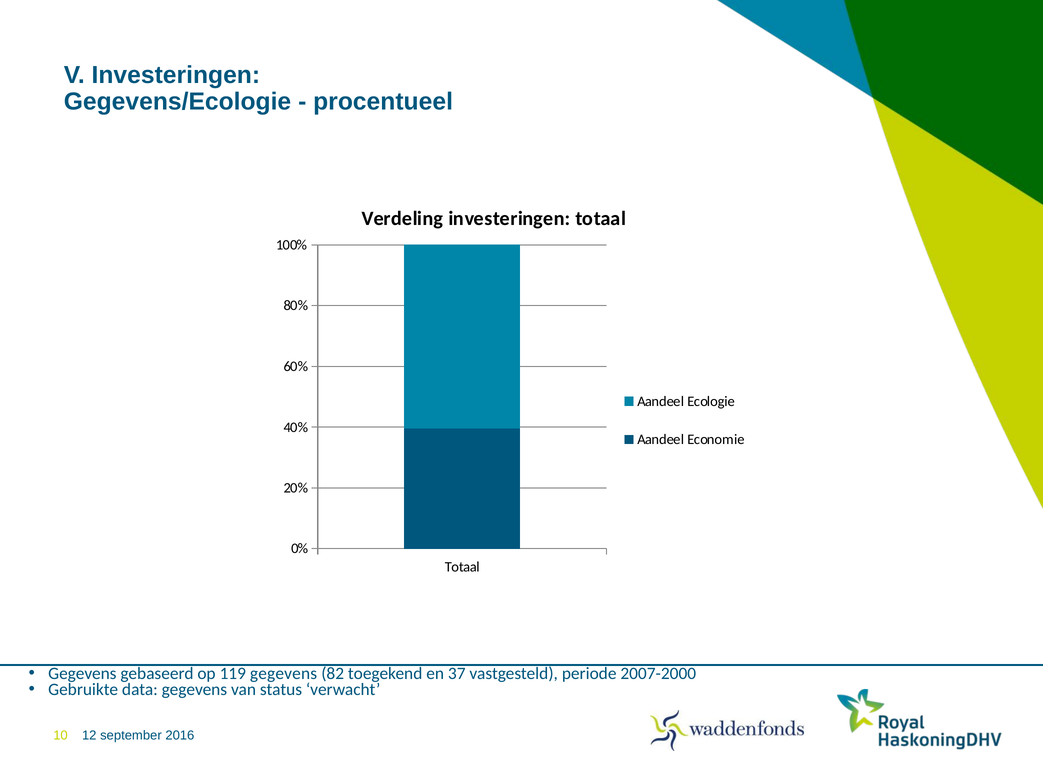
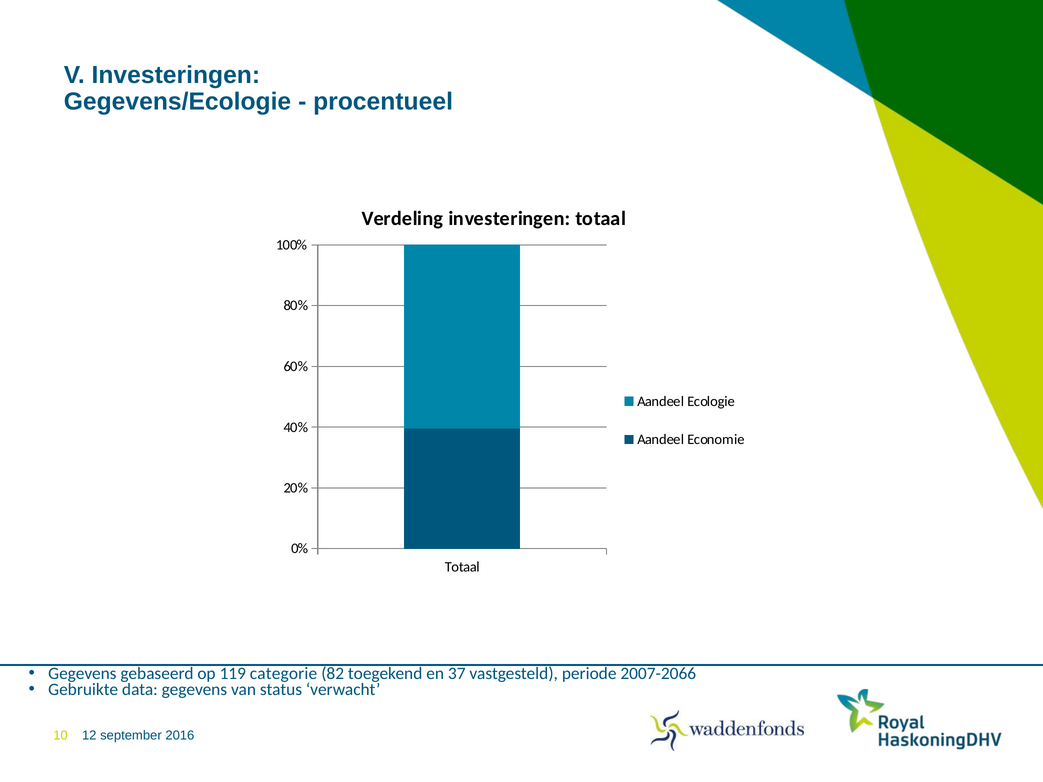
119 gegevens: gegevens -> categorie
2007-2000: 2007-2000 -> 2007-2066
